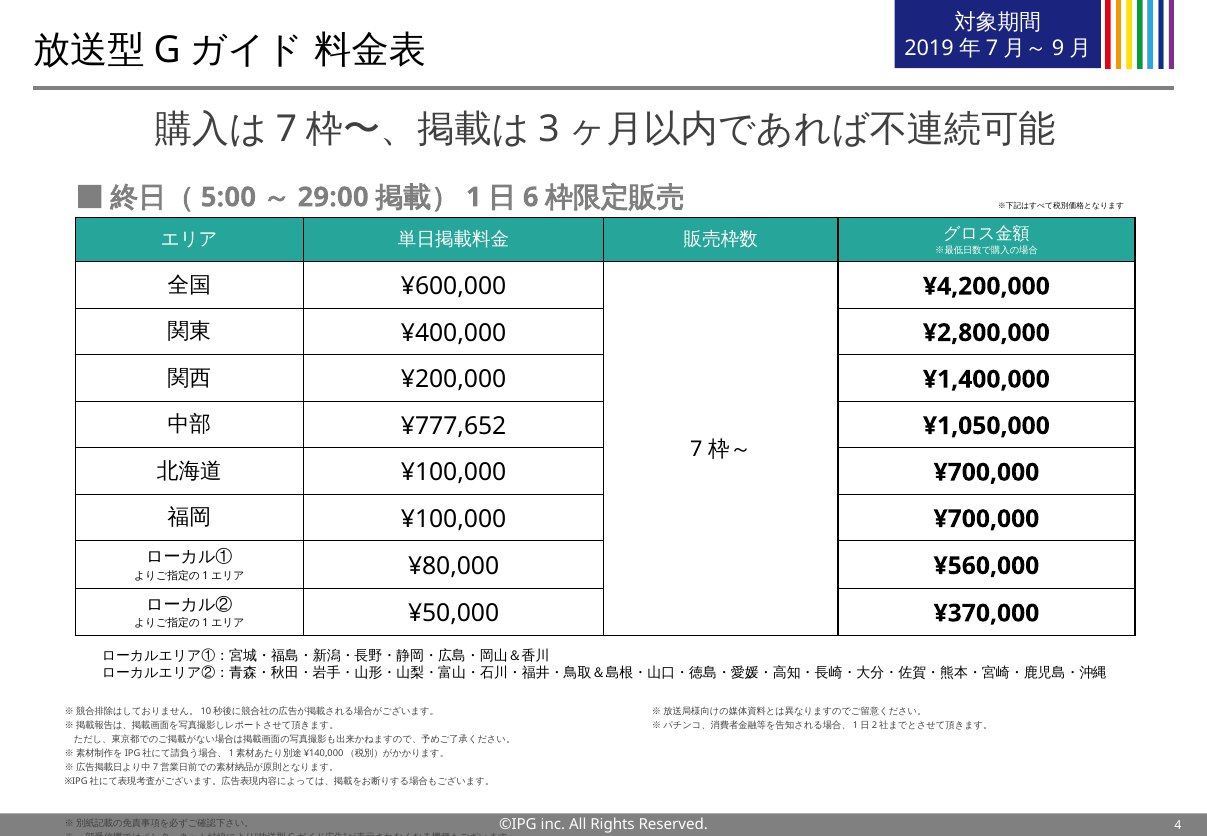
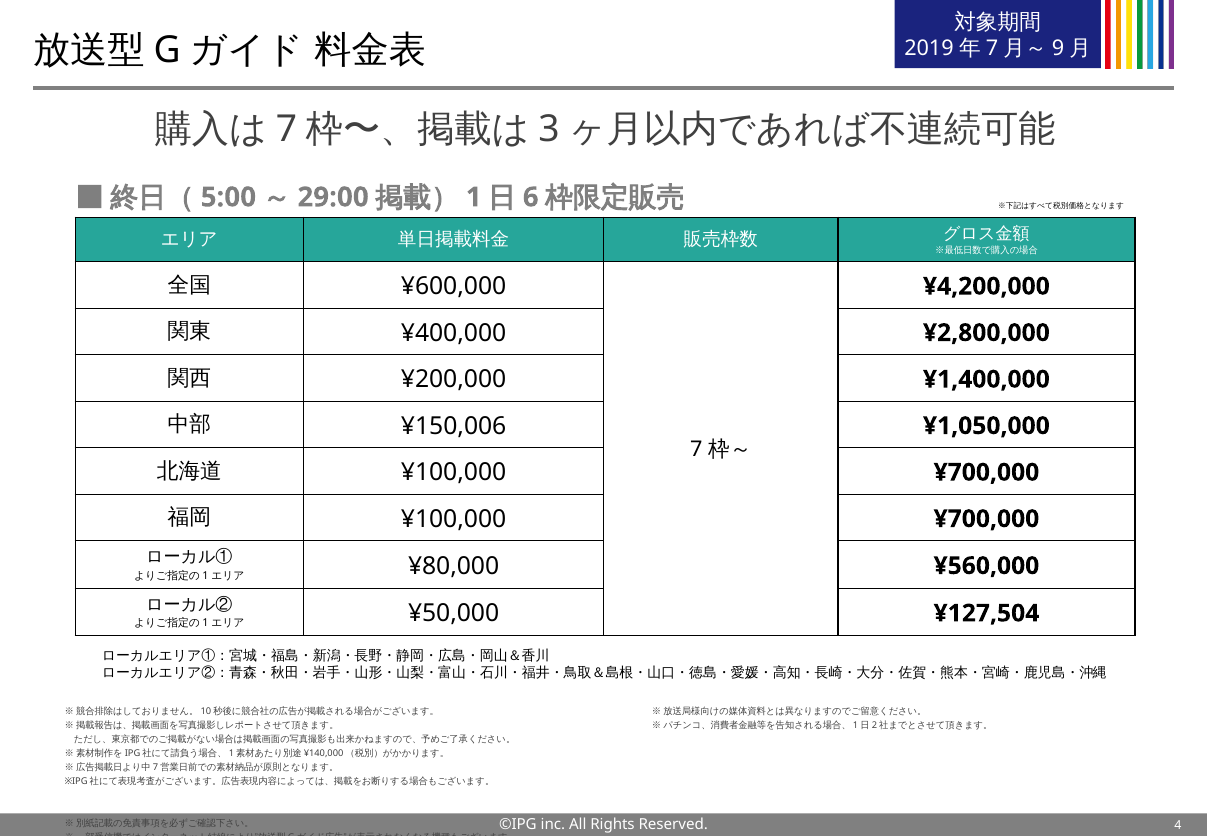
¥777,652: ¥777,652 -> ¥150,006
¥370,000: ¥370,000 -> ¥127,504
